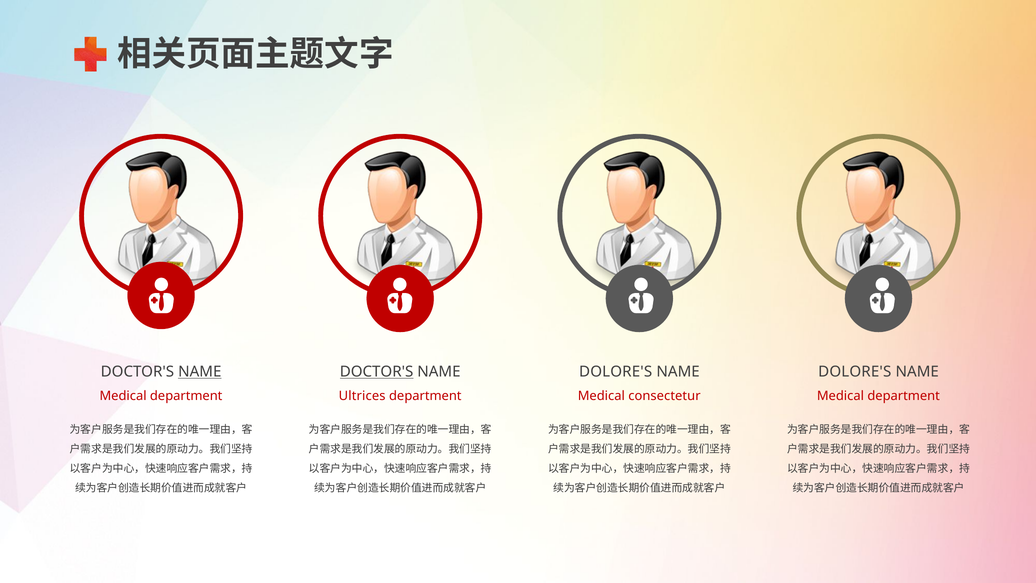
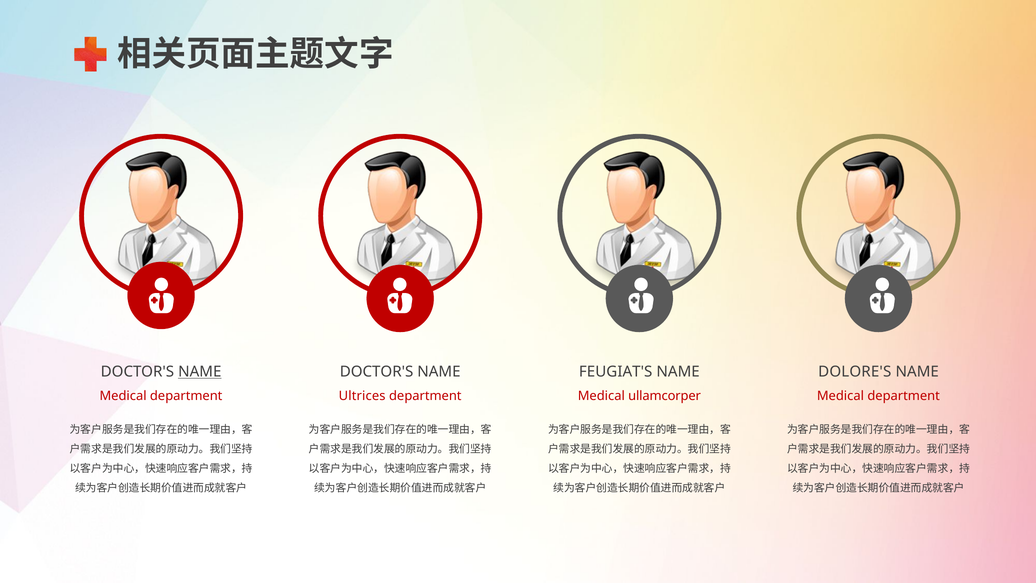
DOCTOR'S at (377, 372) underline: present -> none
DOLORE'S at (616, 372): DOLORE'S -> FEUGIAT'S
consectetur: consectetur -> ullamcorper
